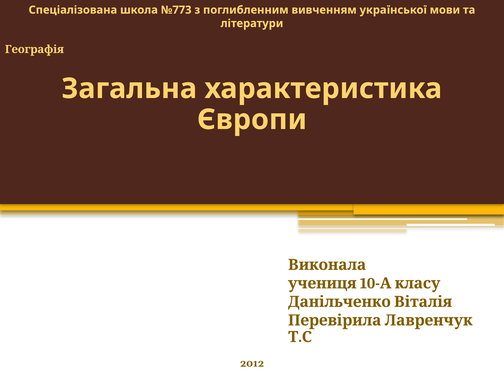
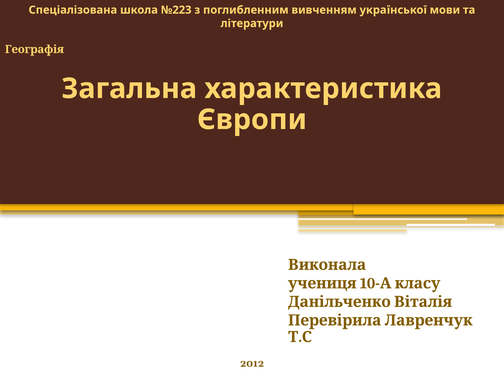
№773: №773 -> №223
